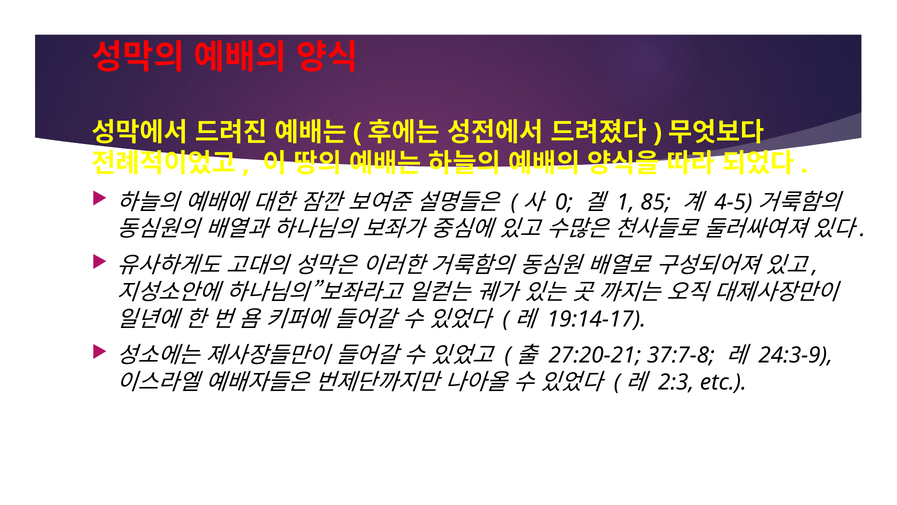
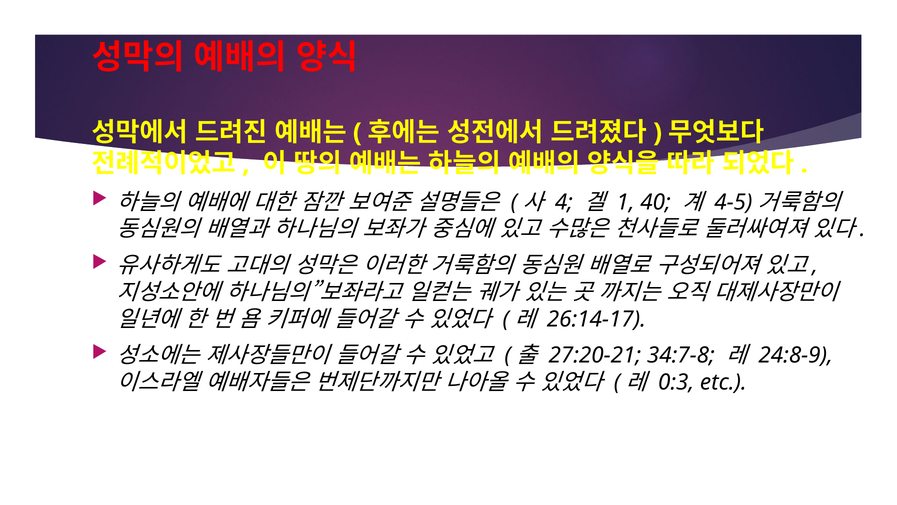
0: 0 -> 4
85: 85 -> 40
19:14-17: 19:14-17 -> 26:14-17
37:7-8: 37:7-8 -> 34:7-8
24:3-9: 24:3-9 -> 24:8-9
2:3: 2:3 -> 0:3
